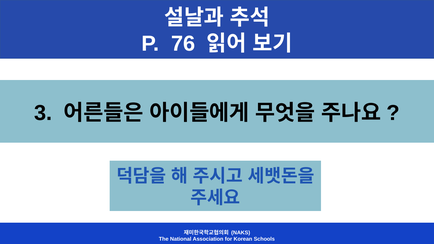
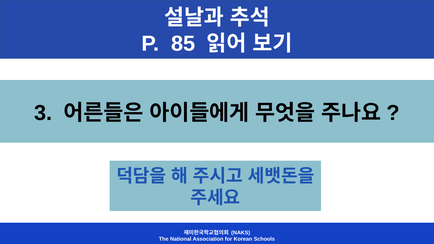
76: 76 -> 85
